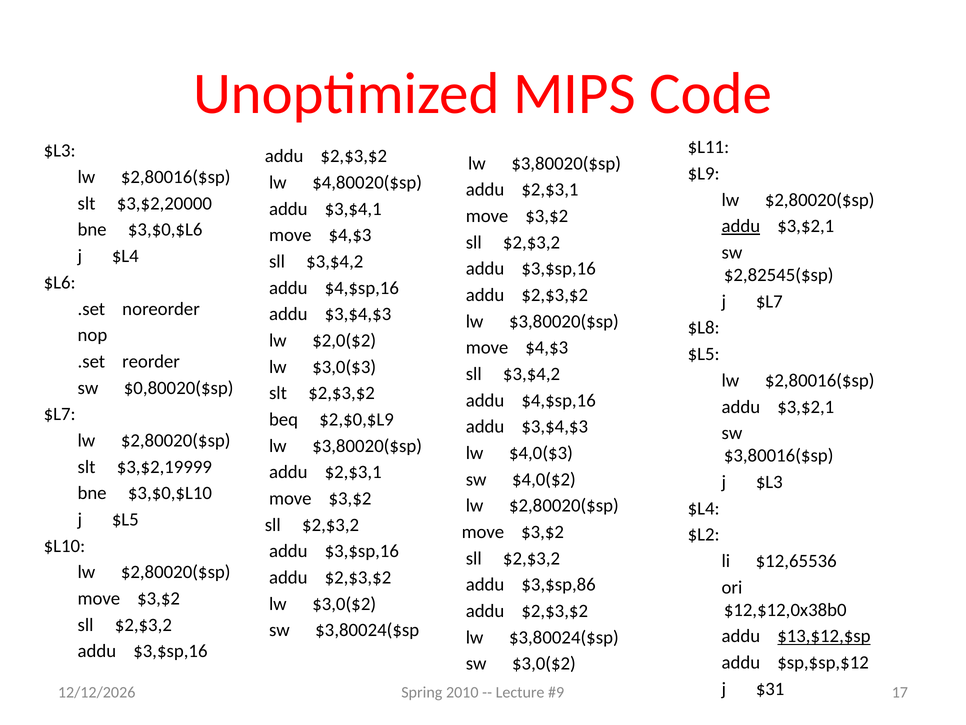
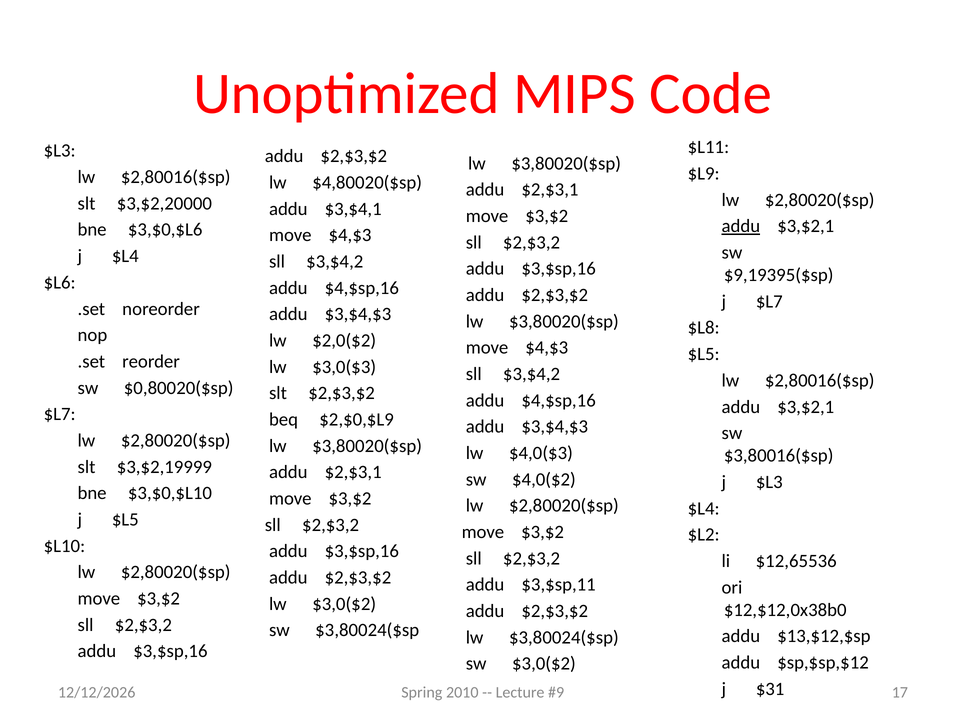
$2,82545($sp: $2,82545($sp -> $9,19395($sp
$3,$sp,86: $3,$sp,86 -> $3,$sp,11
$13,$12,$sp underline: present -> none
